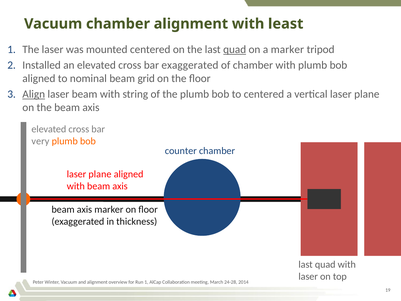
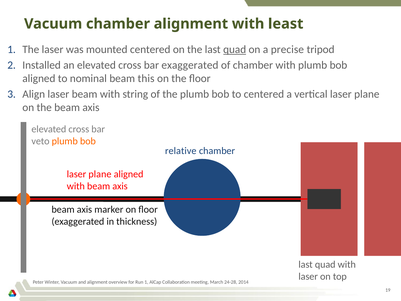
a marker: marker -> precise
grid: grid -> this
Align underline: present -> none
very: very -> veto
counter: counter -> relative
